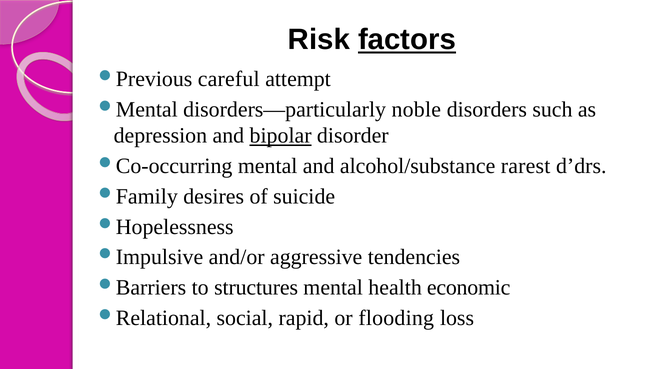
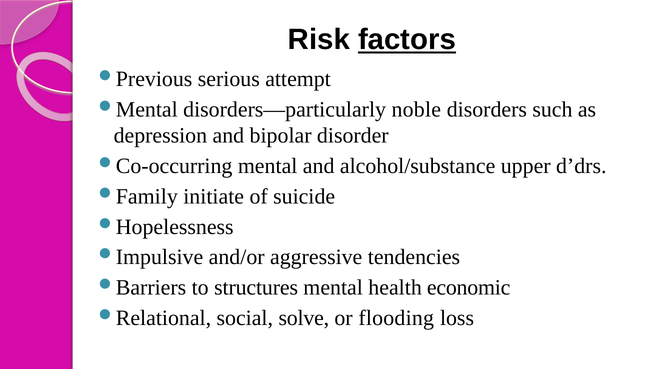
careful: careful -> serious
bipolar underline: present -> none
rarest: rarest -> upper
desires: desires -> initiate
rapid: rapid -> solve
